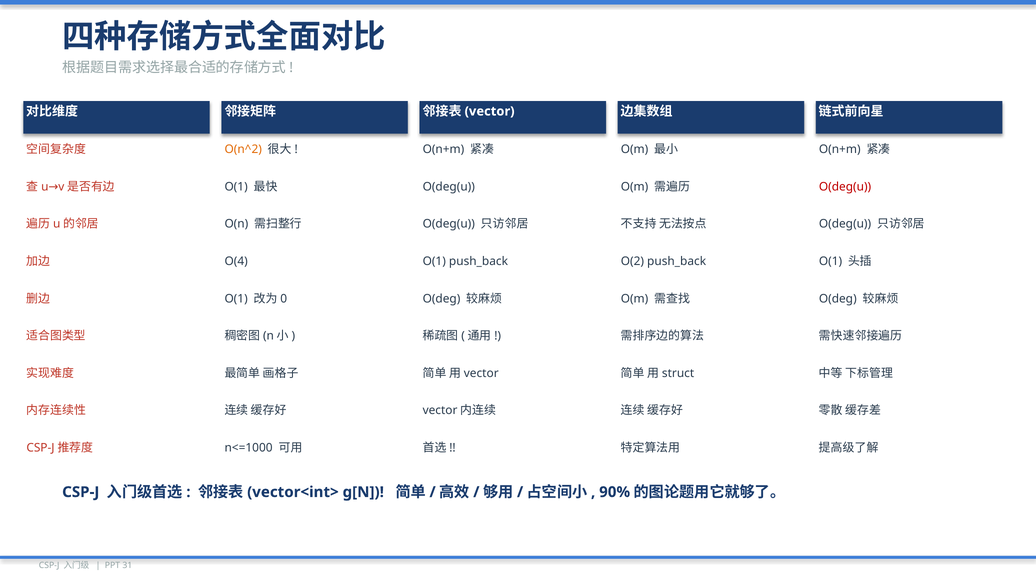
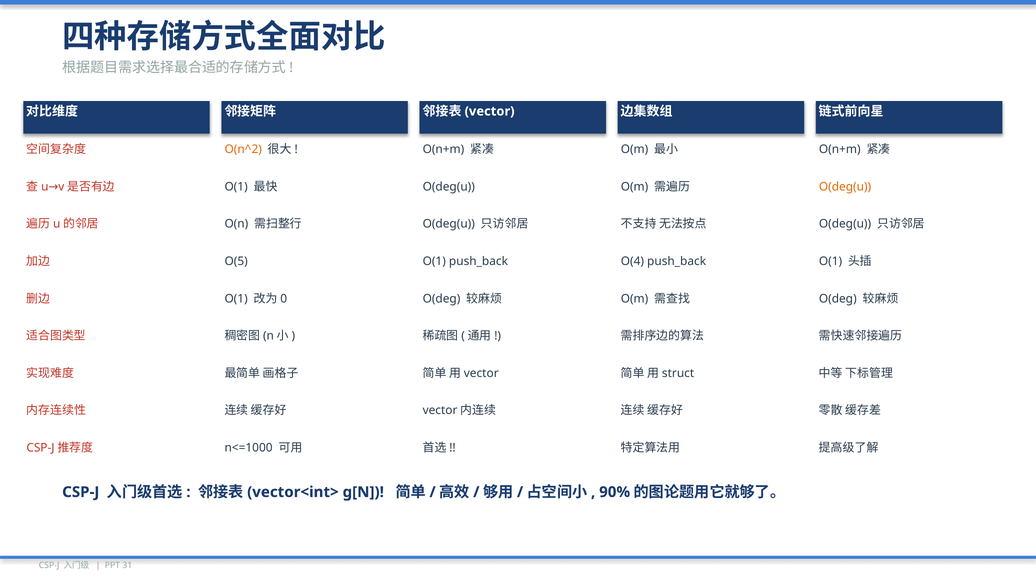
O(deg(u at (845, 187) colour: red -> orange
O(4: O(4 -> O(5
O(2: O(2 -> O(4
